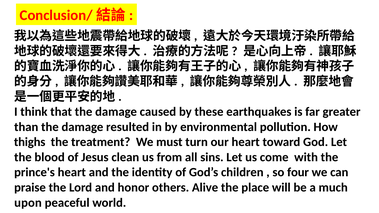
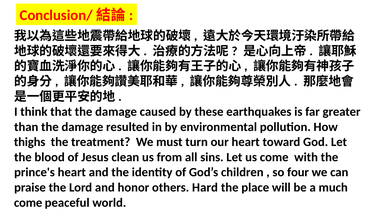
Alive: Alive -> Hard
upon at (28, 203): upon -> come
